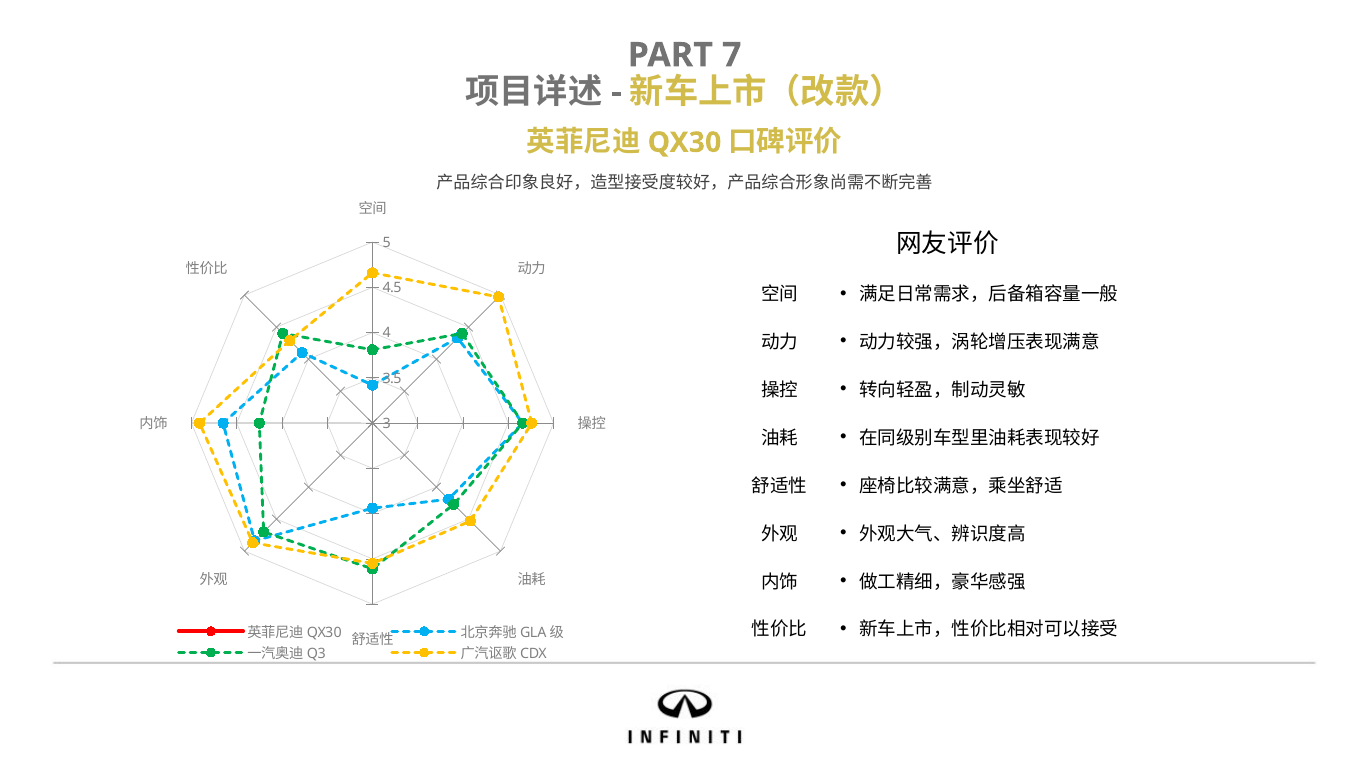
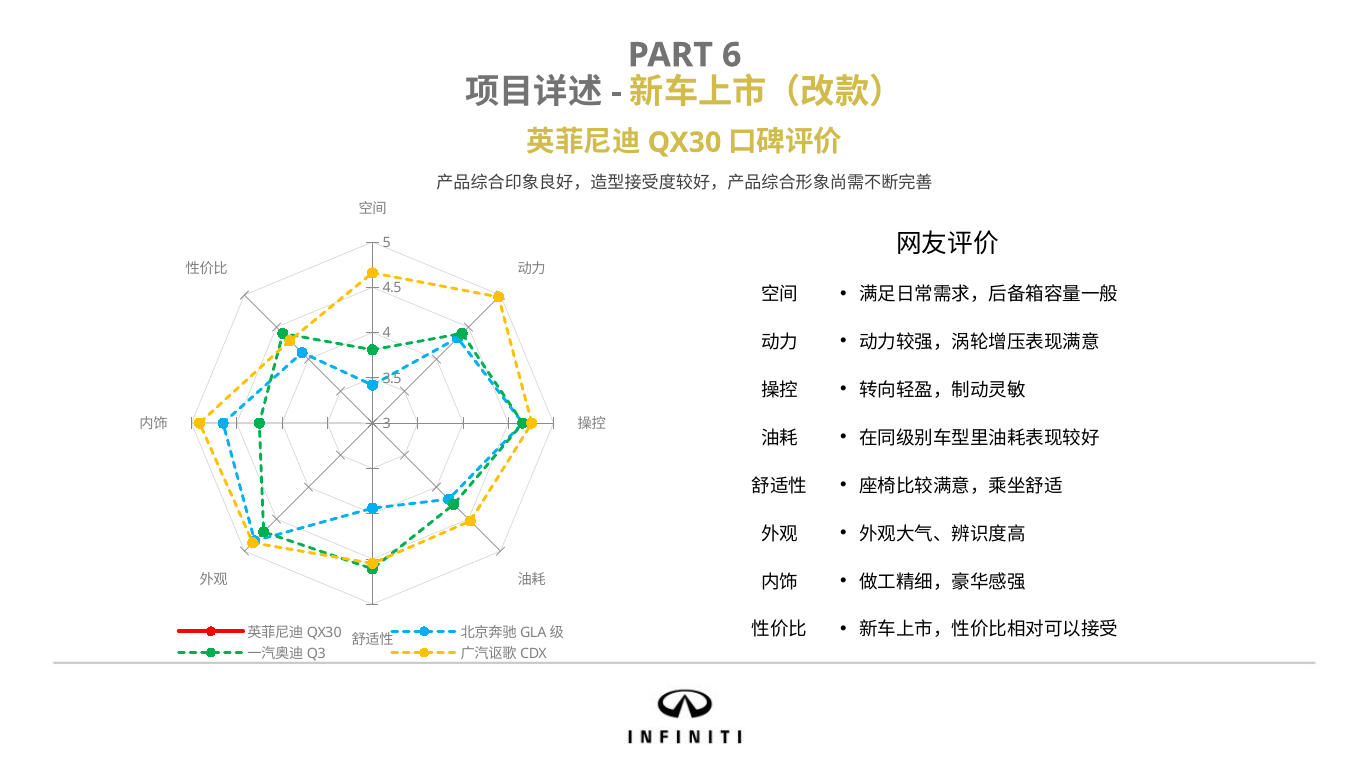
7: 7 -> 6
